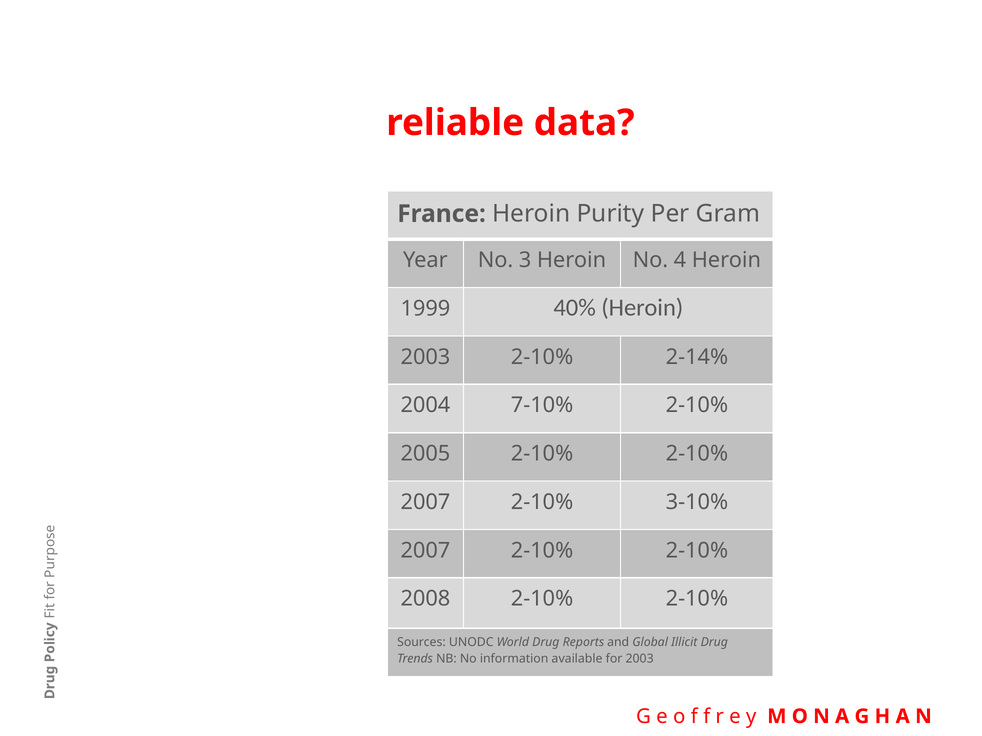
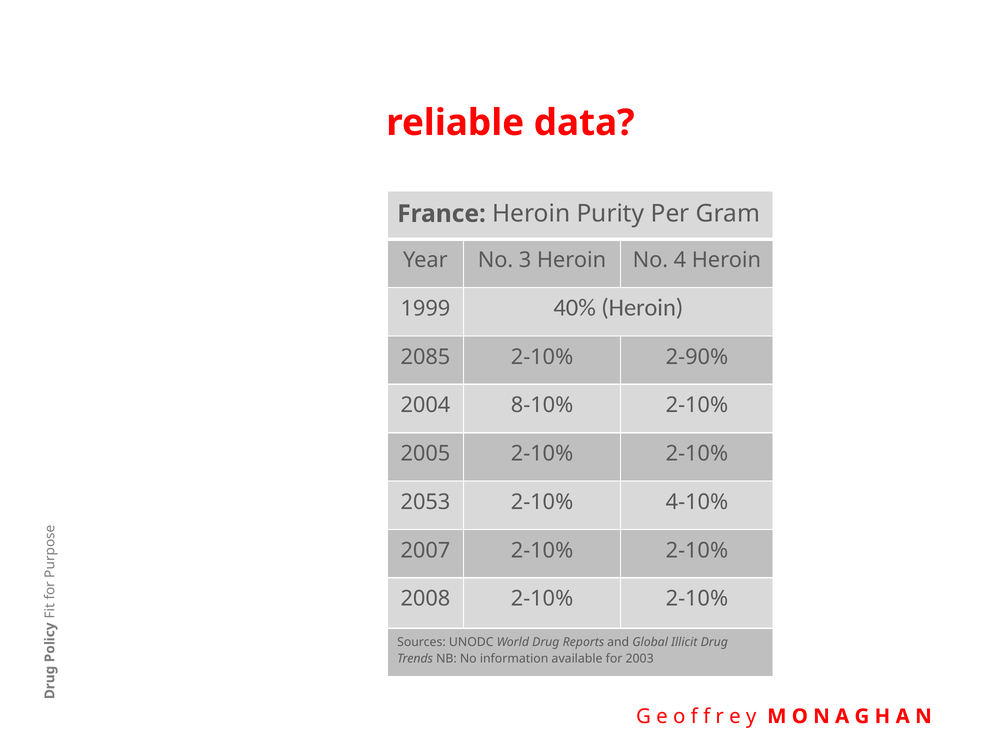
2003 at (425, 357): 2003 -> 2085
2-14%: 2-14% -> 2-90%
7-10%: 7-10% -> 8-10%
2007 at (425, 502): 2007 -> 2053
3-10%: 3-10% -> 4-10%
